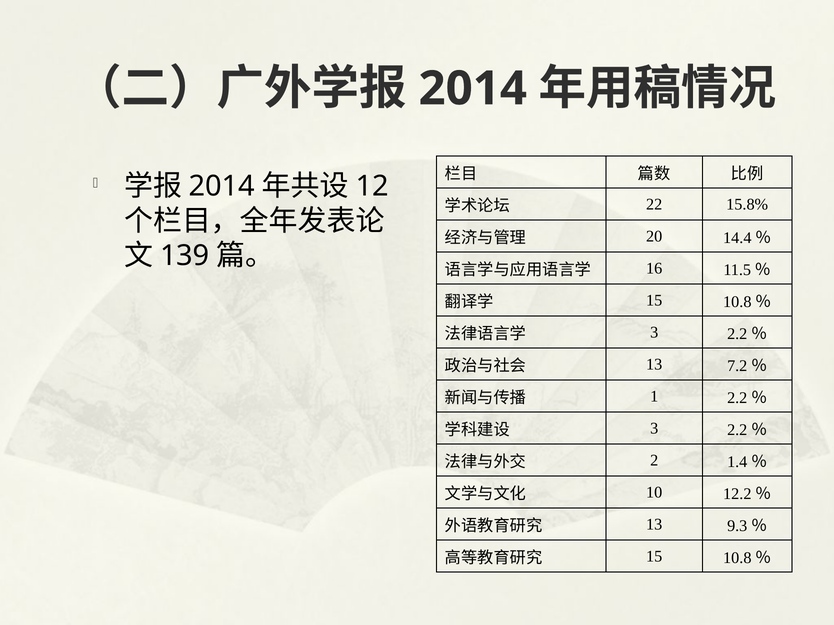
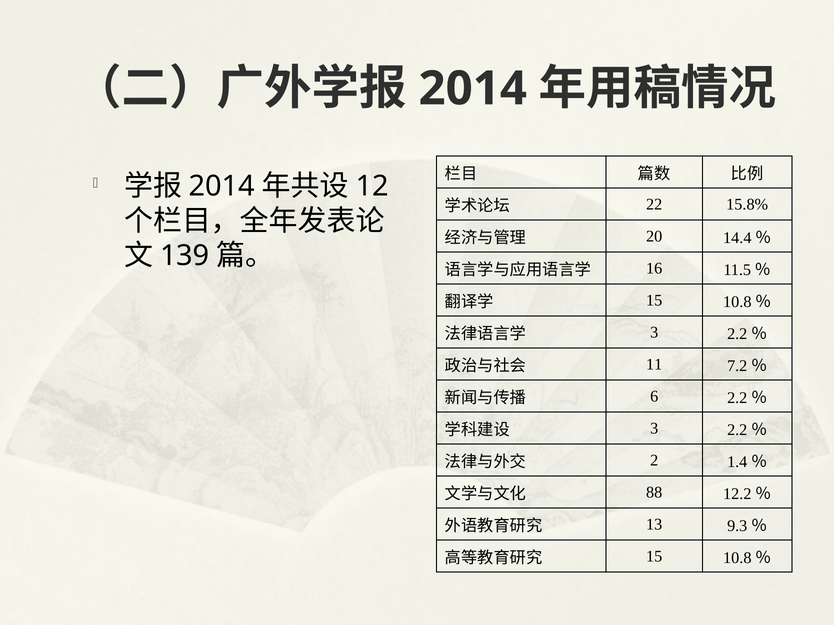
13 at (654, 365): 13 -> 11
1: 1 -> 6
10: 10 -> 88
